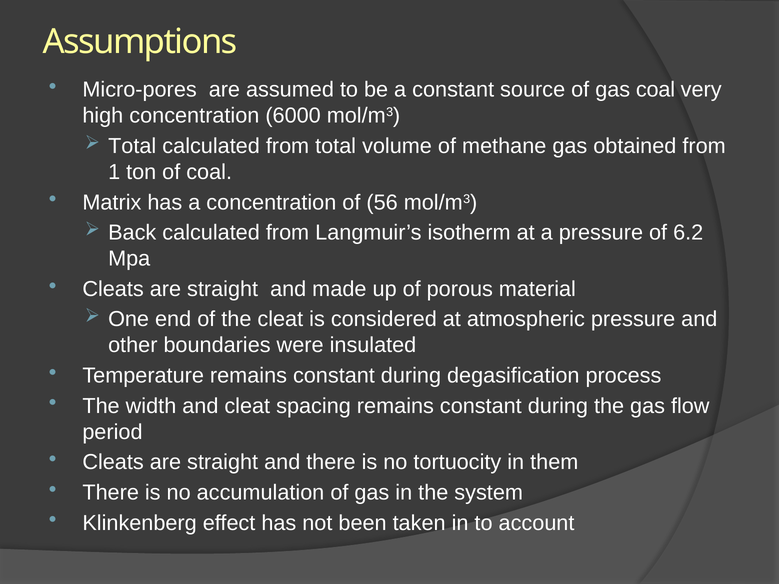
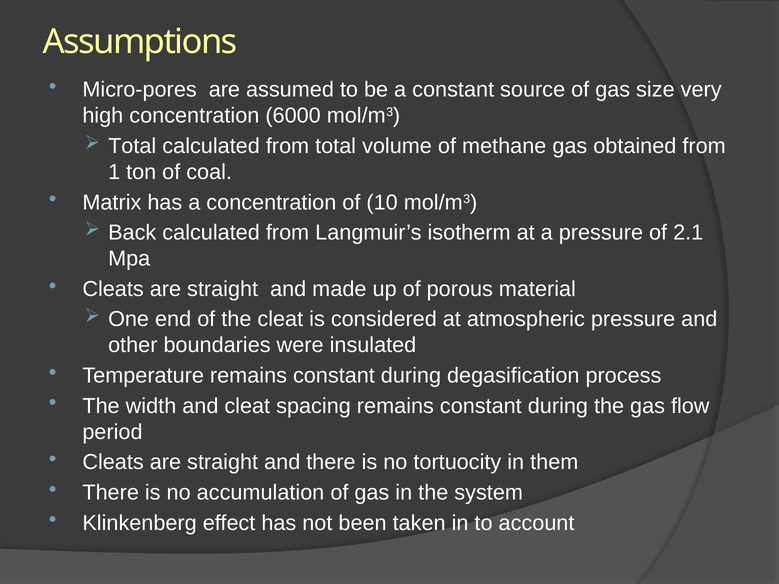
gas coal: coal -> size
56: 56 -> 10
6.2: 6.2 -> 2.1
